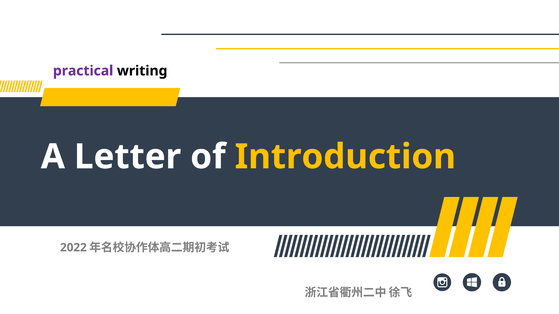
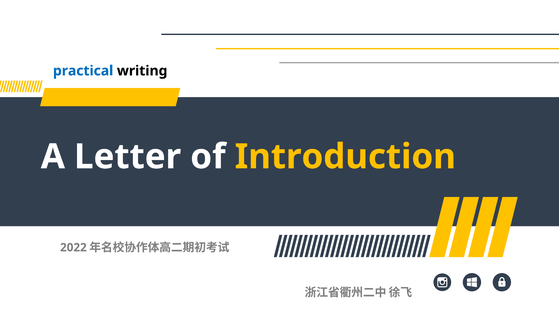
practical colour: purple -> blue
